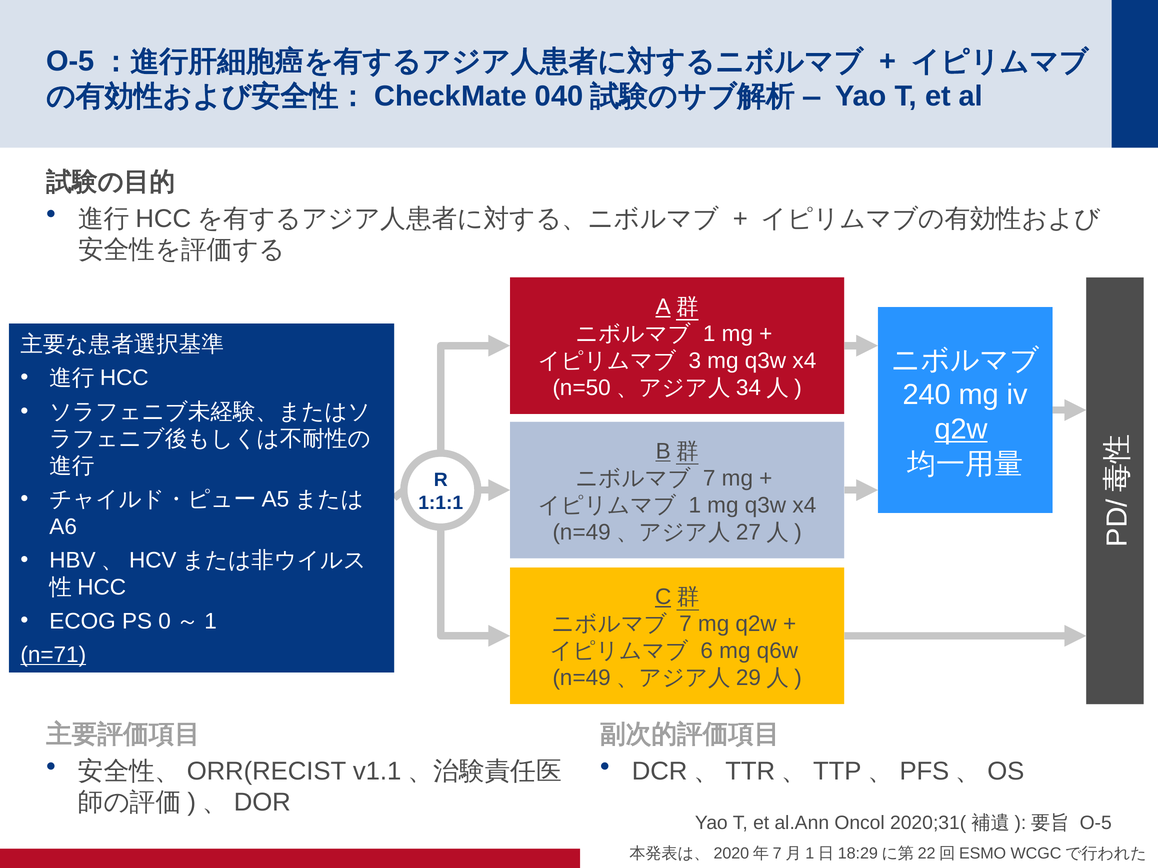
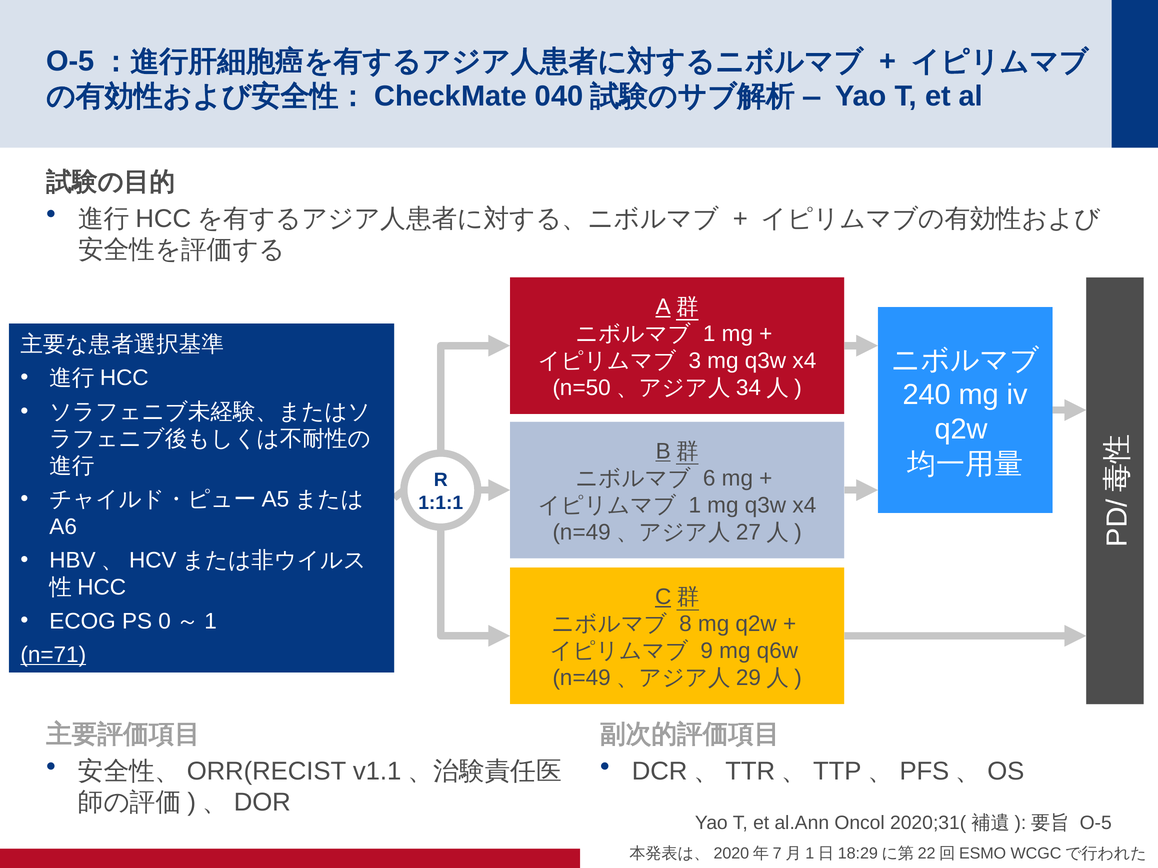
q2w at (961, 430) underline: present -> none
7 at (709, 478): 7 -> 6
7 at (685, 624): 7 -> 8
6: 6 -> 9
